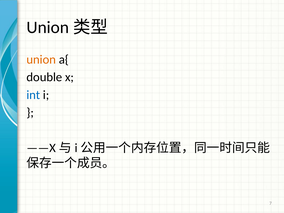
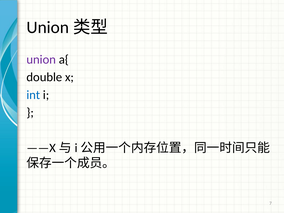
union colour: orange -> purple
